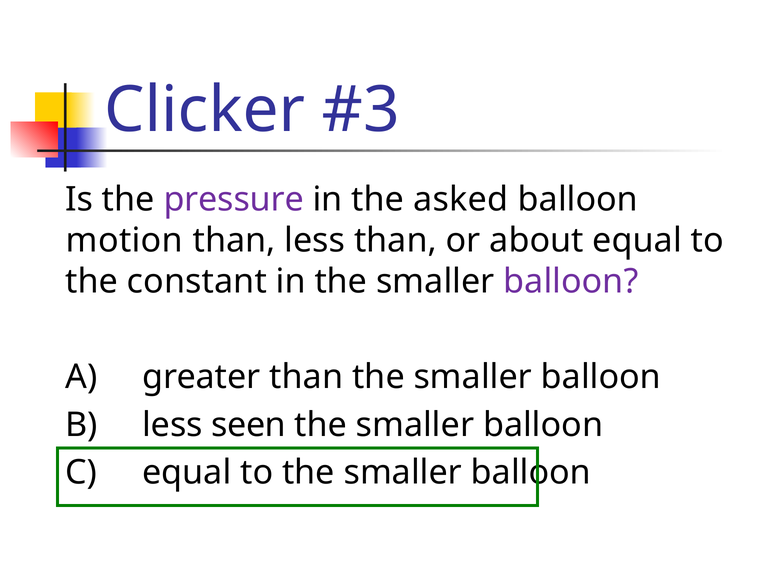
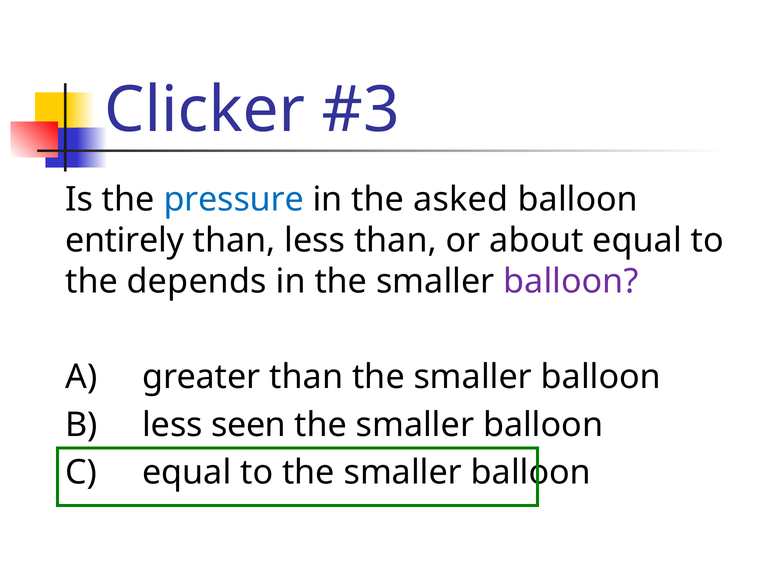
pressure colour: purple -> blue
motion: motion -> entirely
constant: constant -> depends
